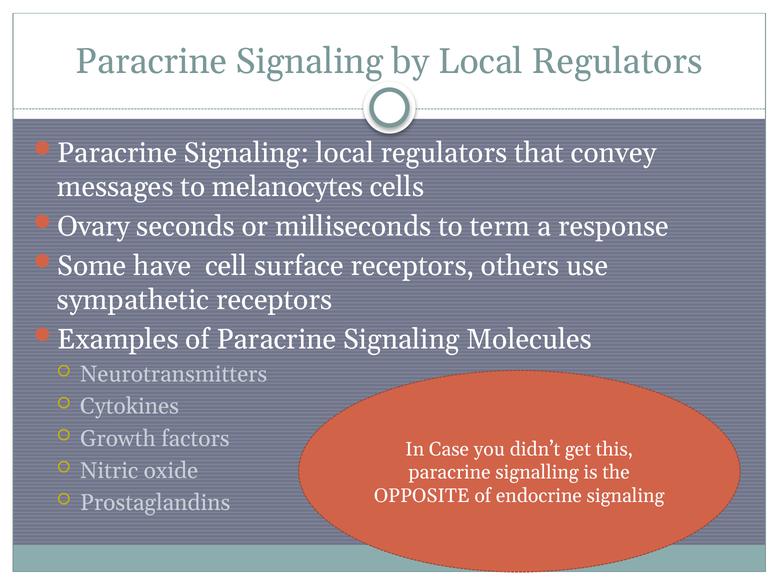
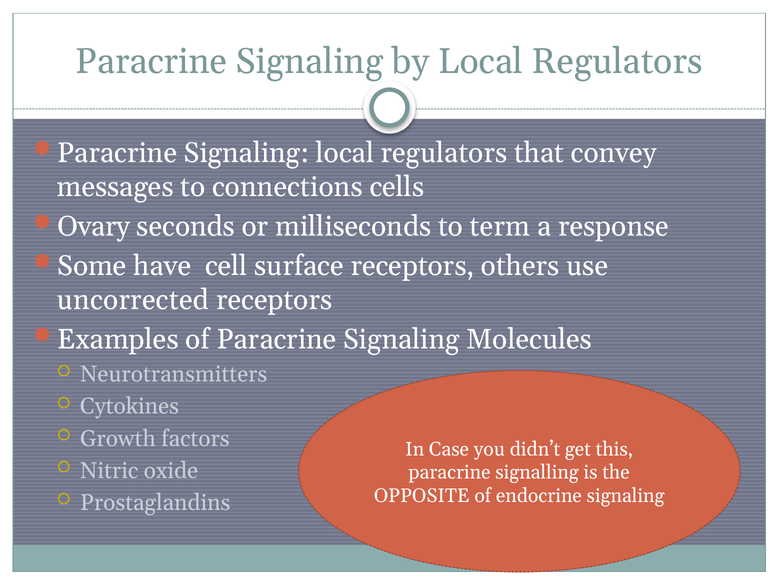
melanocytes: melanocytes -> connections
sympathetic: sympathetic -> uncorrected
